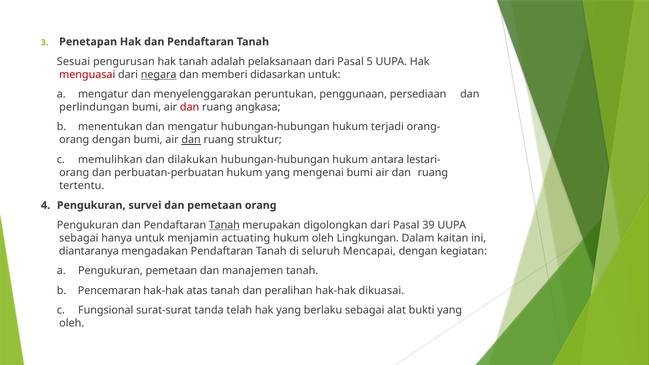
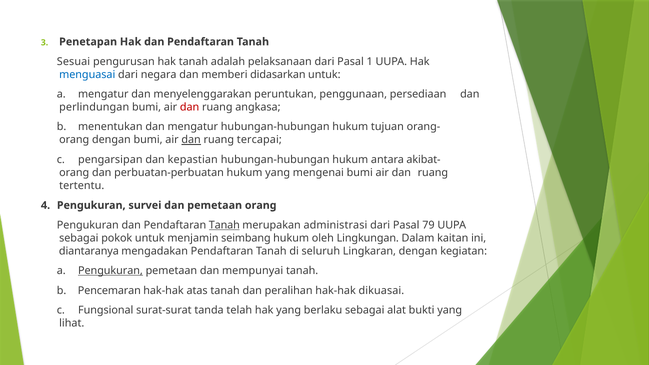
5: 5 -> 1
menguasai colour: red -> blue
negara underline: present -> none
terjadi: terjadi -> tujuan
struktur: struktur -> tercapai
memulihkan: memulihkan -> pengarsipan
dilakukan: dilakukan -> kepastian
lestari-: lestari- -> akibat-
digolongkan: digolongkan -> administrasi
39: 39 -> 79
hanya: hanya -> pokok
actuating: actuating -> seimbang
Mencapai: Mencapai -> Lingkaran
Pengukuran at (110, 271) underline: none -> present
manajemen: manajemen -> mempunyai
oleh at (72, 323): oleh -> lihat
